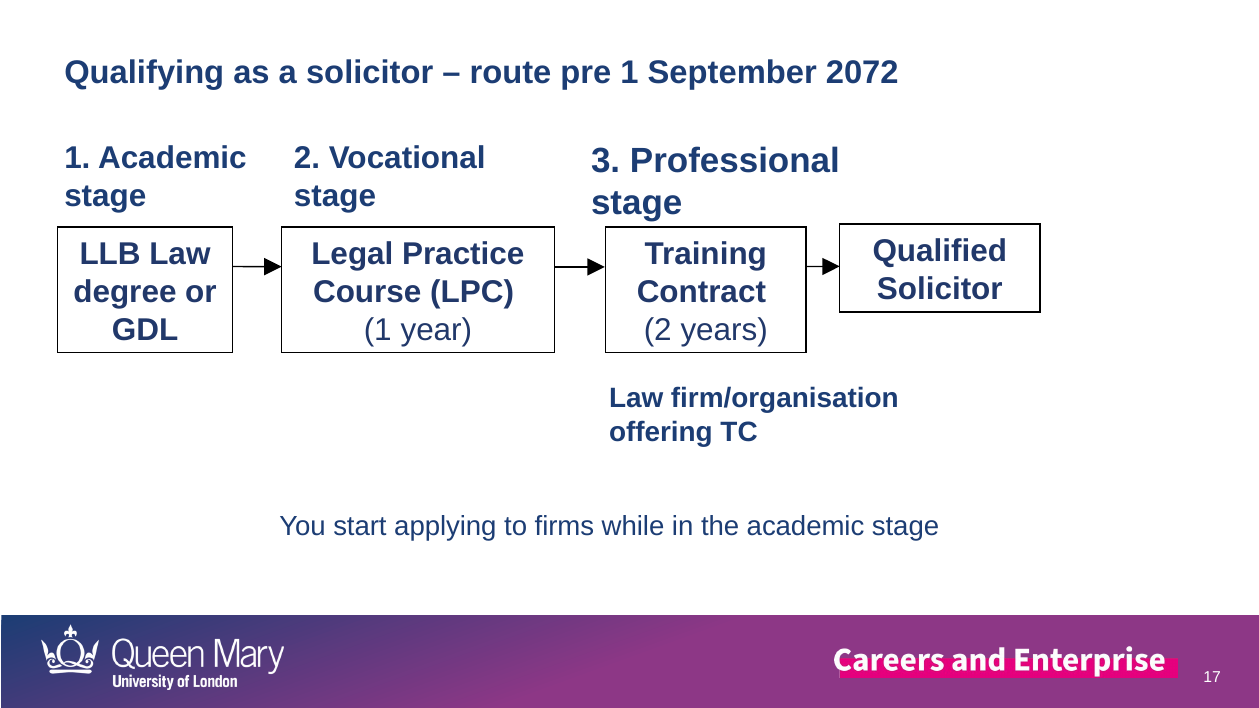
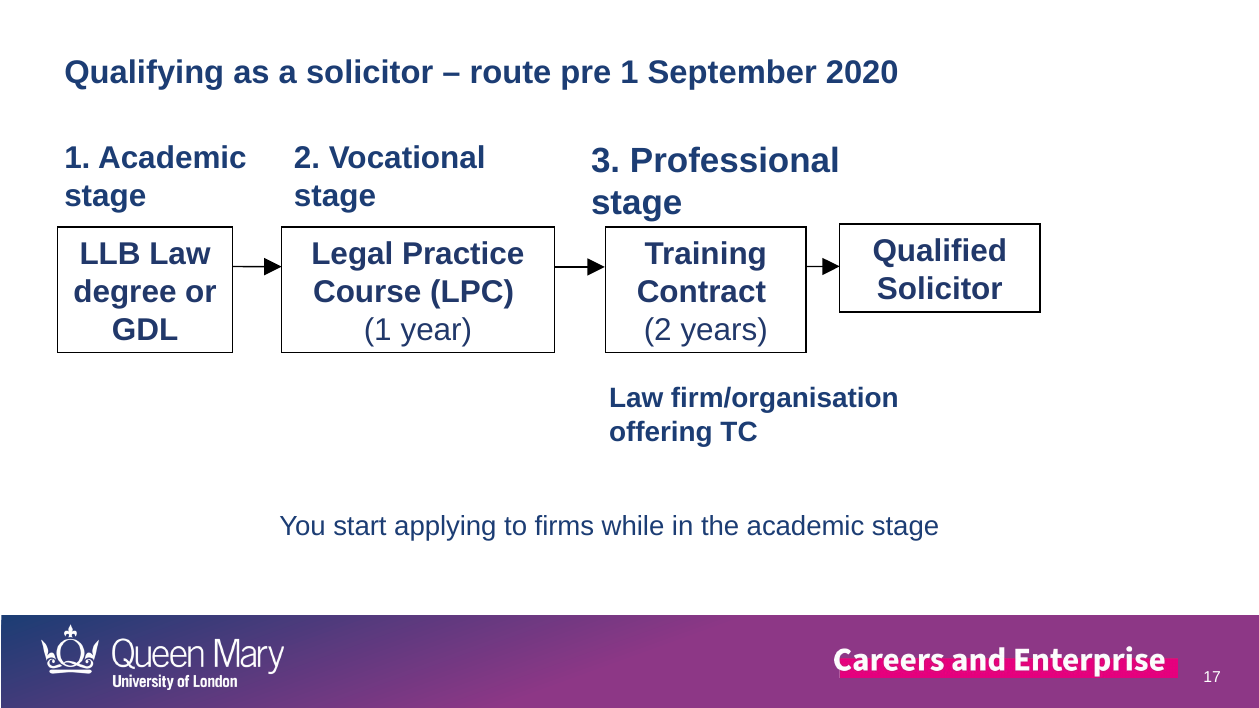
2072: 2072 -> 2020
